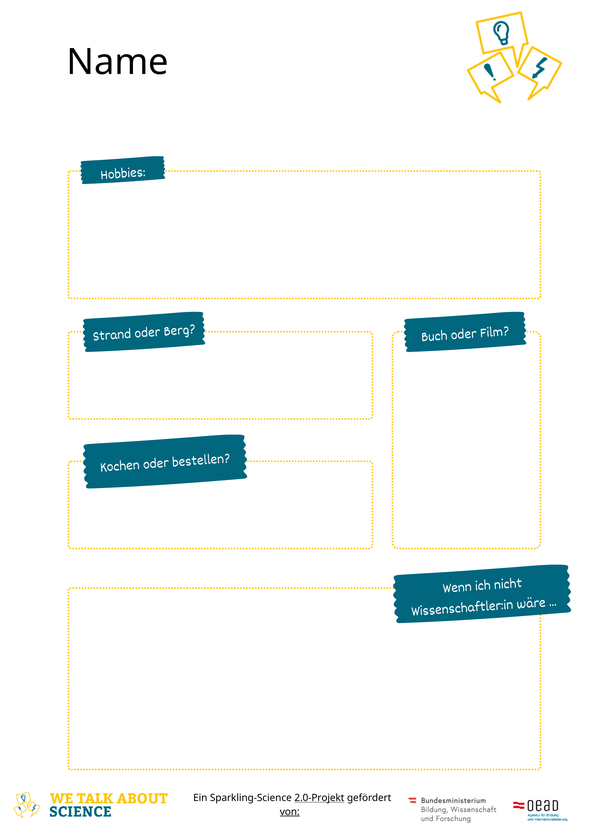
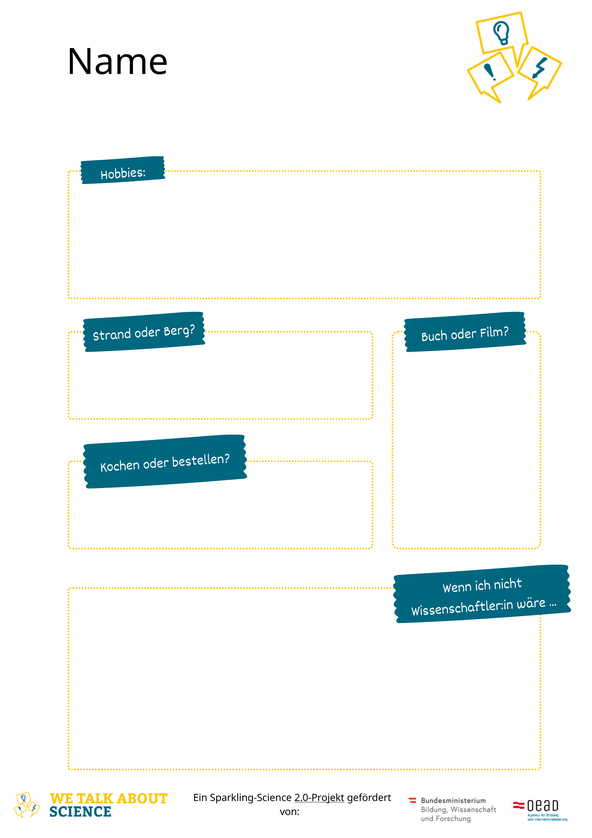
von underline: present -> none
